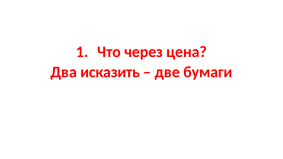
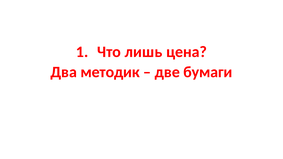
через: через -> лишь
исказить: исказить -> методик
